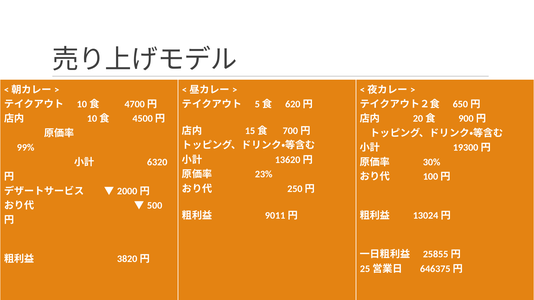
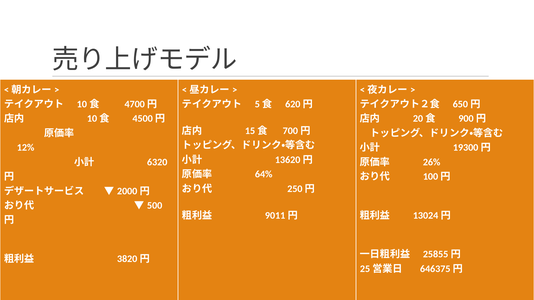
99%: 99% -> 12%
30%: 30% -> 26%
23%: 23% -> 64%
